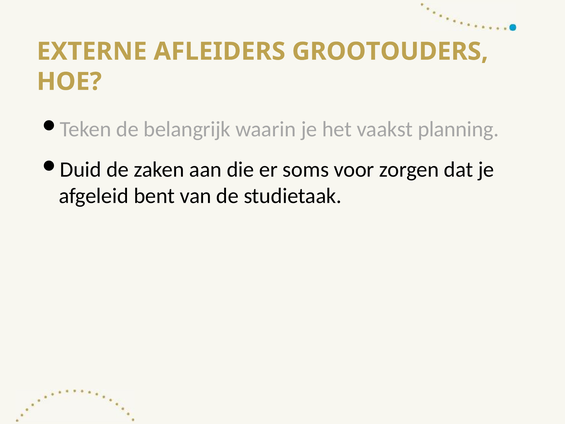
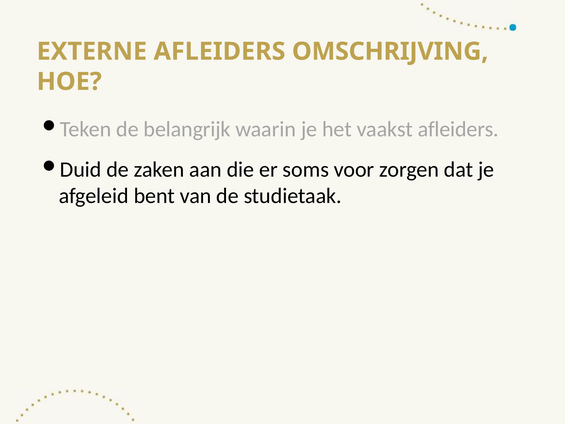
GROOTOUDERS: GROOTOUDERS -> OMSCHRIJVING
vaakst planning: planning -> afleiders
